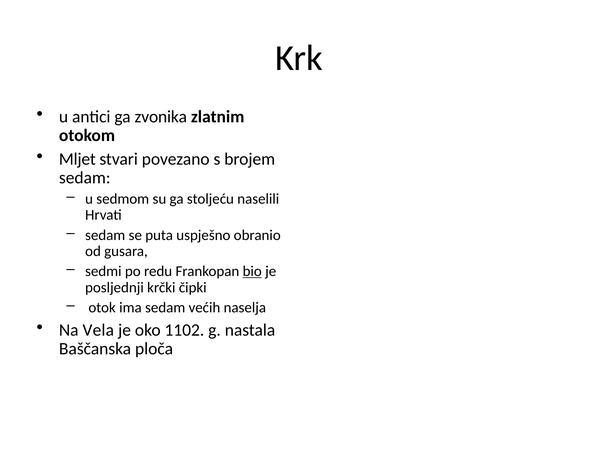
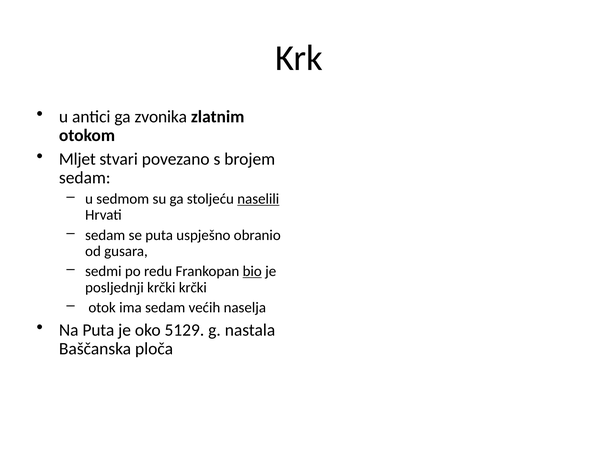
naselili underline: none -> present
krčki čipki: čipki -> krčki
Na Vela: Vela -> Puta
1102: 1102 -> 5129
